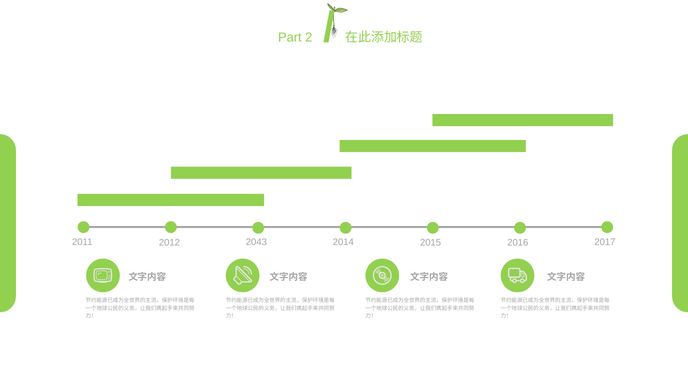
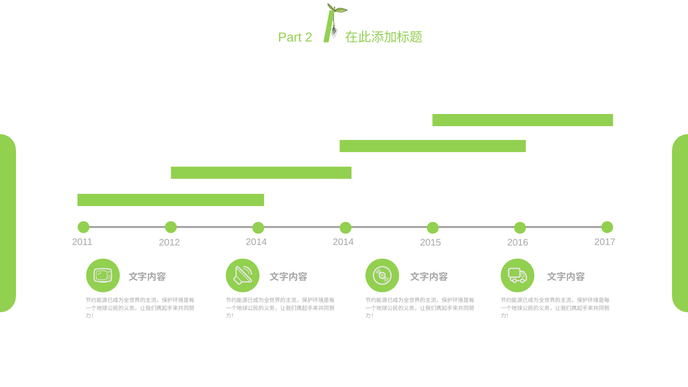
2043 at (256, 242): 2043 -> 2014
